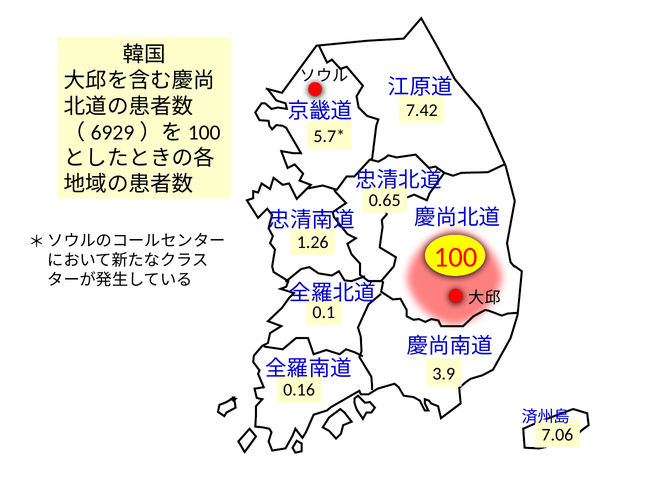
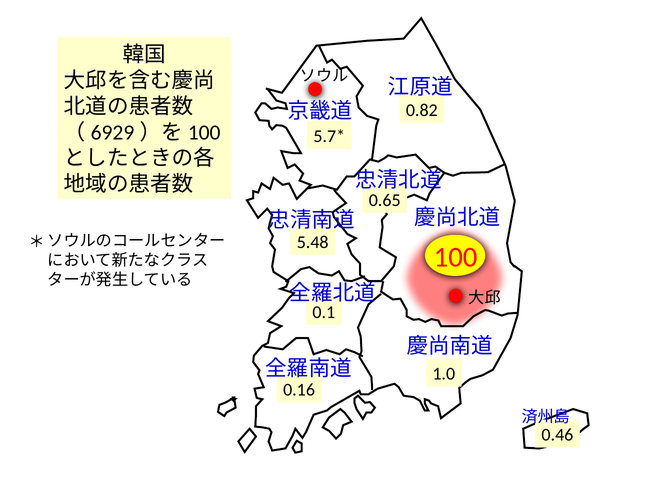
7.42: 7.42 -> 0.82
1.26: 1.26 -> 5.48
3.9: 3.9 -> 1.0
7.06: 7.06 -> 0.46
